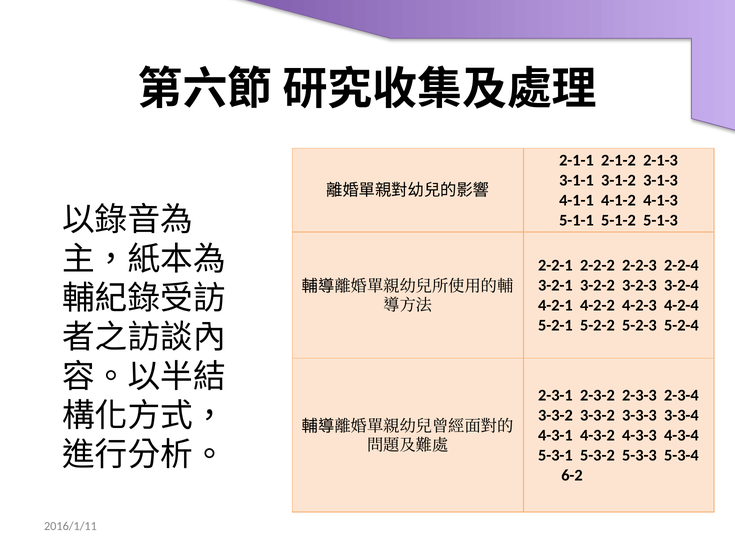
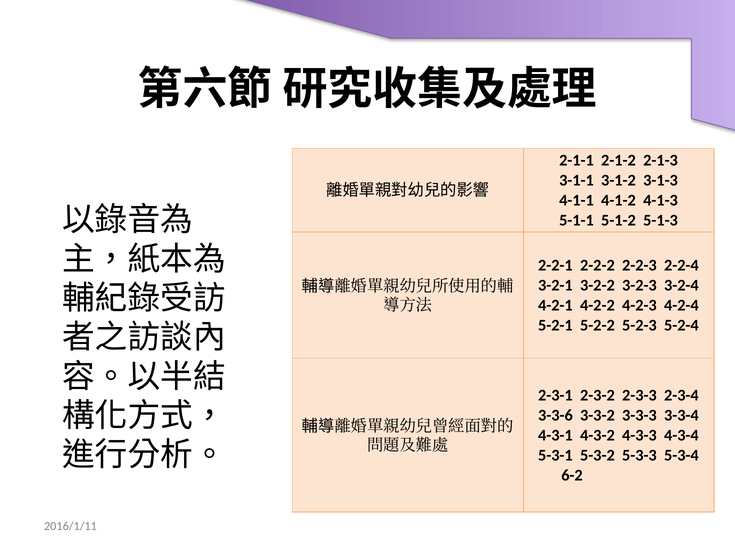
3-3-2 at (555, 415): 3-3-2 -> 3-3-6
